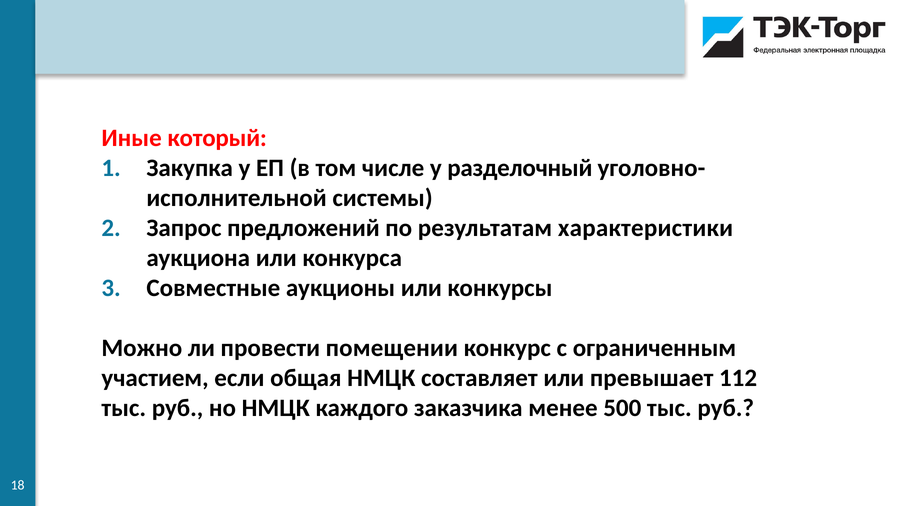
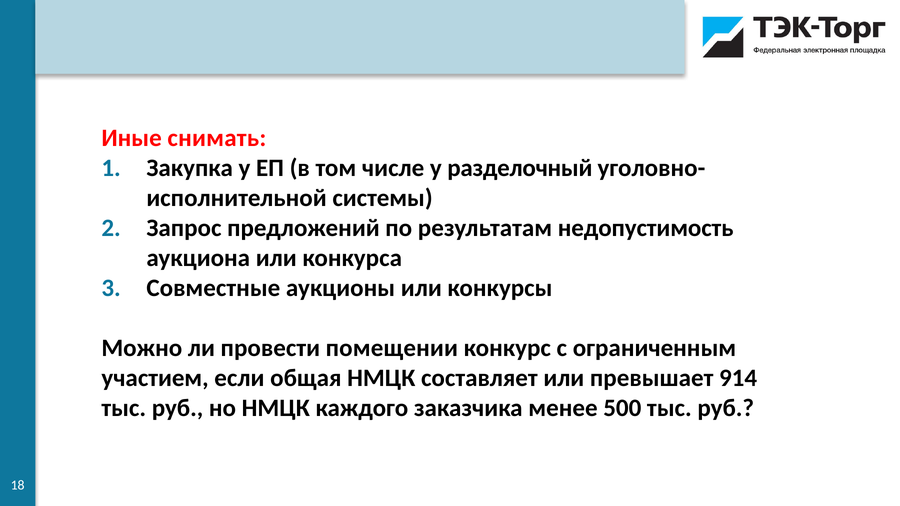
который: который -> снимать
характеристики: характеристики -> недопустимость
112: 112 -> 914
